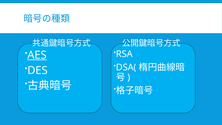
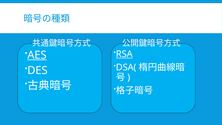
RSA underline: none -> present
